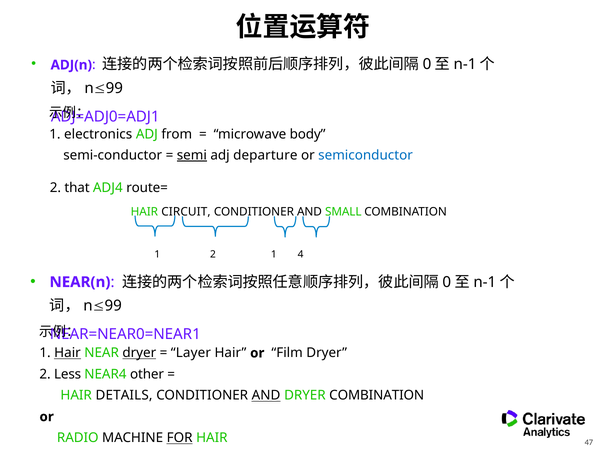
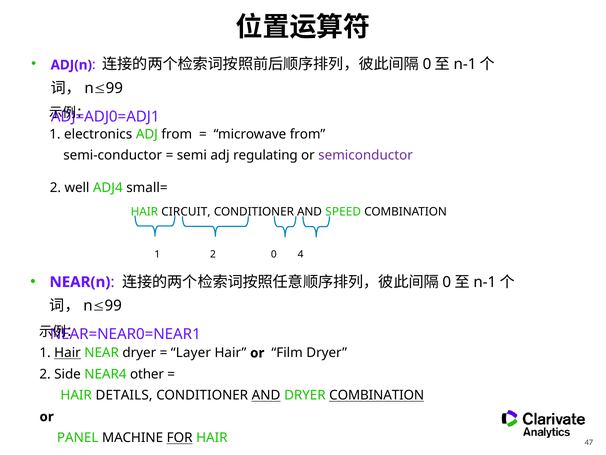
microwave body: body -> from
semi underline: present -> none
departure: departure -> regulating
semiconductor colour: blue -> purple
that: that -> well
route=: route= -> small=
SMALL: SMALL -> SPEED
2 1: 1 -> 0
dryer at (139, 353) underline: present -> none
Less: Less -> Side
COMBINATION at (377, 395) underline: none -> present
RADIO: RADIO -> PANEL
